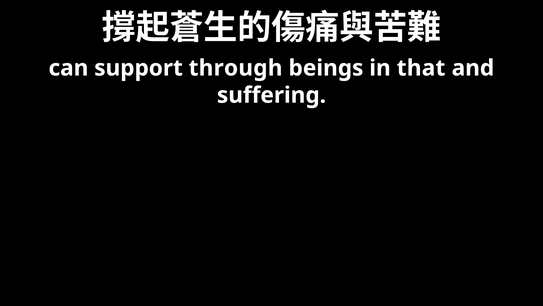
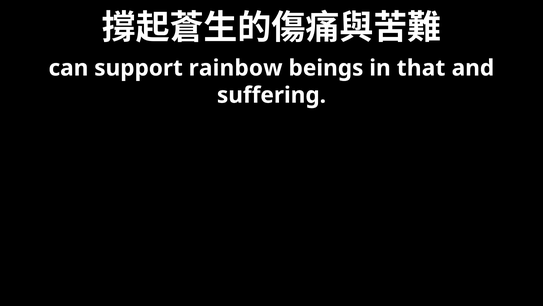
through: through -> rainbow
